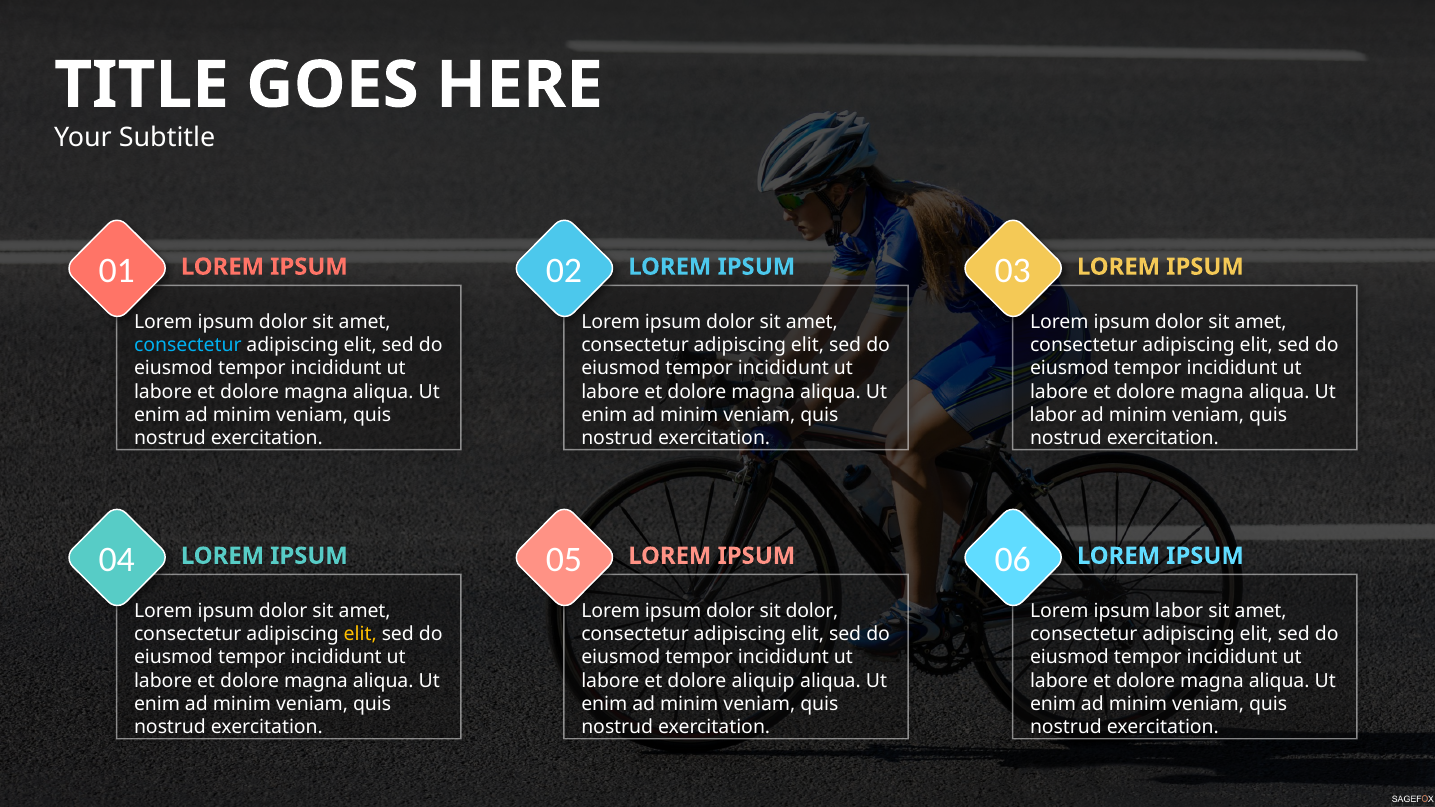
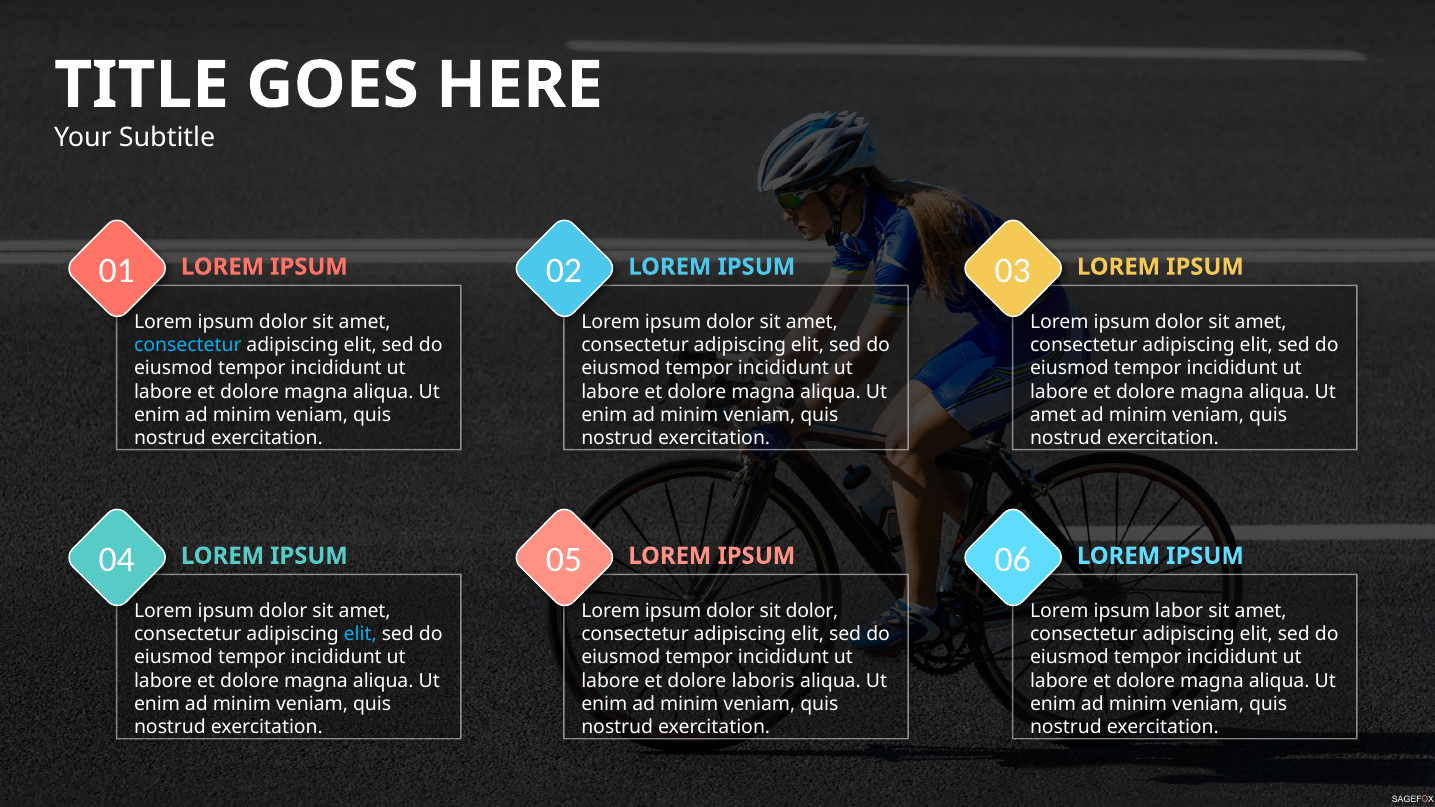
labor at (1053, 415): labor -> amet
elit at (360, 634) colour: yellow -> light blue
aliquip: aliquip -> laboris
